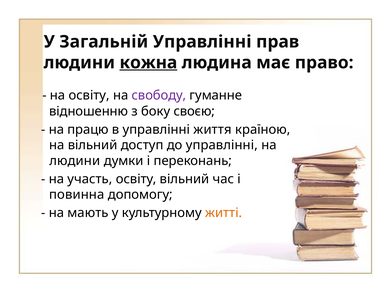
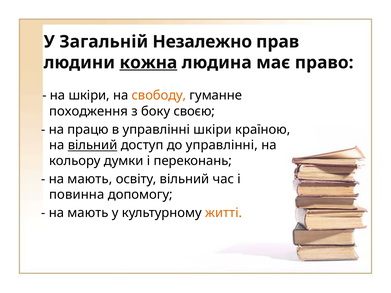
Загальній Управлінні: Управлінні -> Незалежно
на освіту: освіту -> шкіри
свободу colour: purple -> orange
відношенню: відношенню -> походження
управлінні життя: життя -> шкіри
вільний at (93, 145) underline: none -> present
людини at (75, 161): людини -> кольору
участь at (90, 179): участь -> мають
